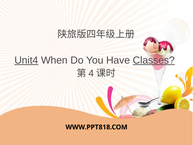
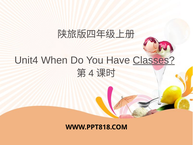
Unit4 underline: present -> none
